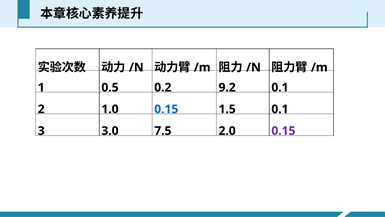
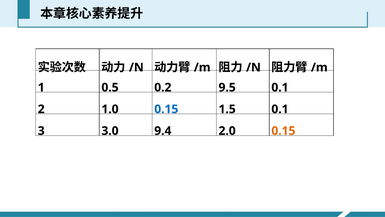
9.2: 9.2 -> 9.5
7.5: 7.5 -> 9.4
0.15 at (283, 131) colour: purple -> orange
